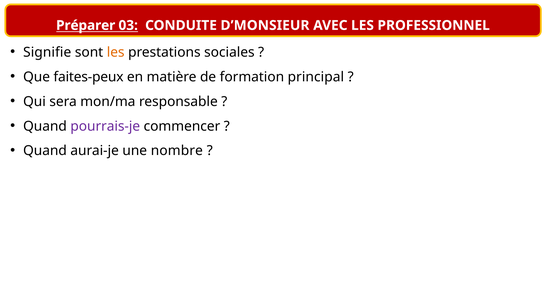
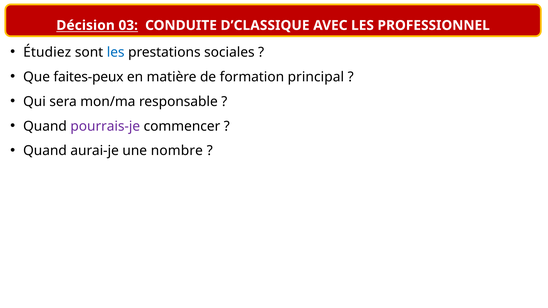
Préparer: Préparer -> Décision
D’MONSIEUR: D’MONSIEUR -> D’CLASSIQUE
Signifie: Signifie -> Étudiez
les at (116, 52) colour: orange -> blue
